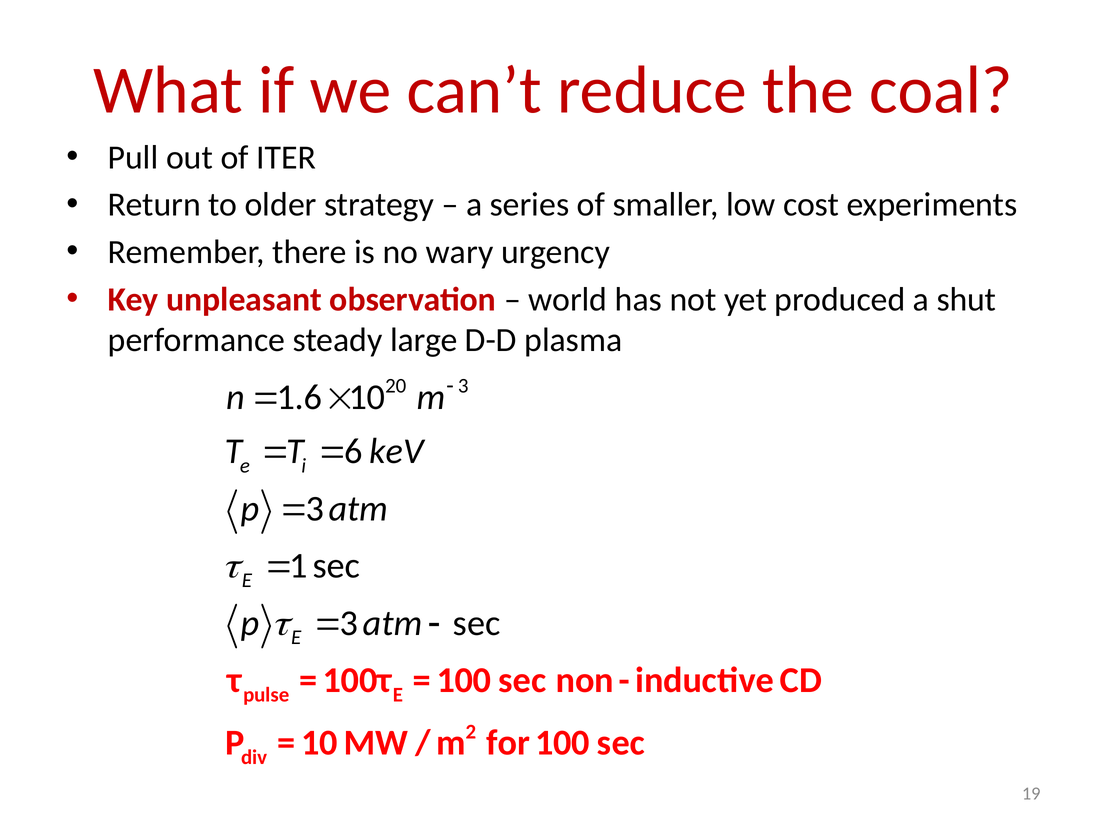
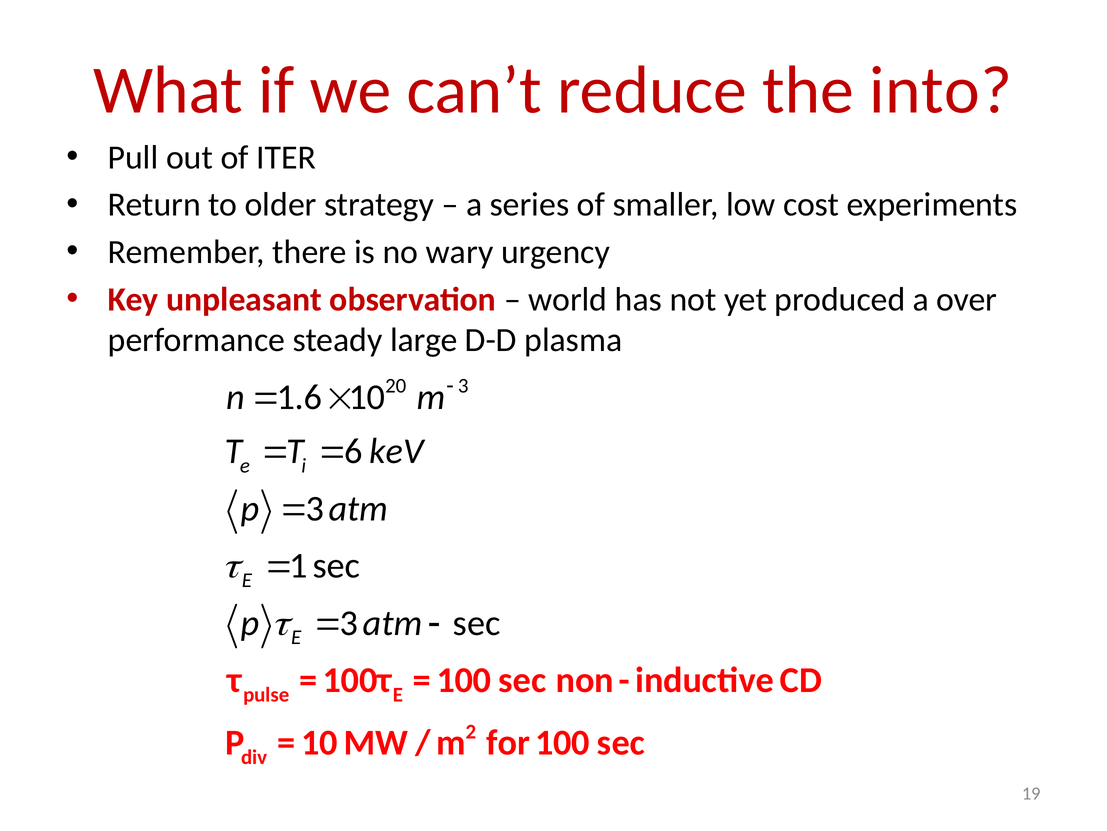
coal: coal -> into
shut: shut -> over
